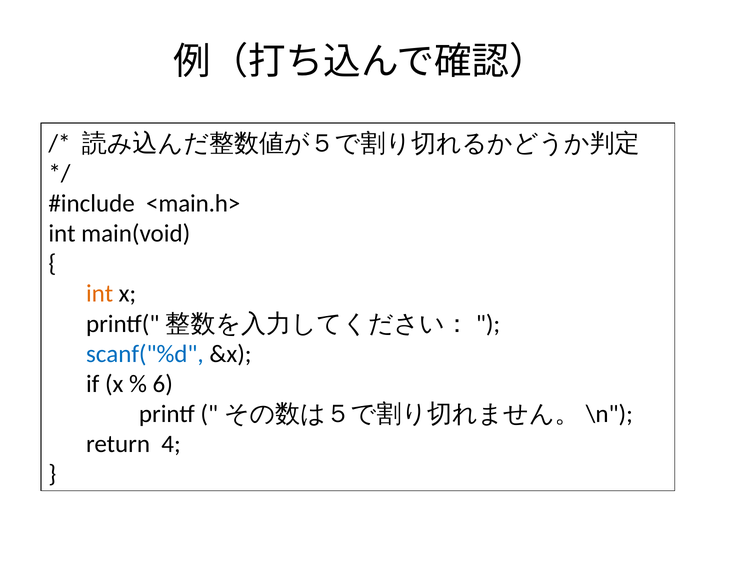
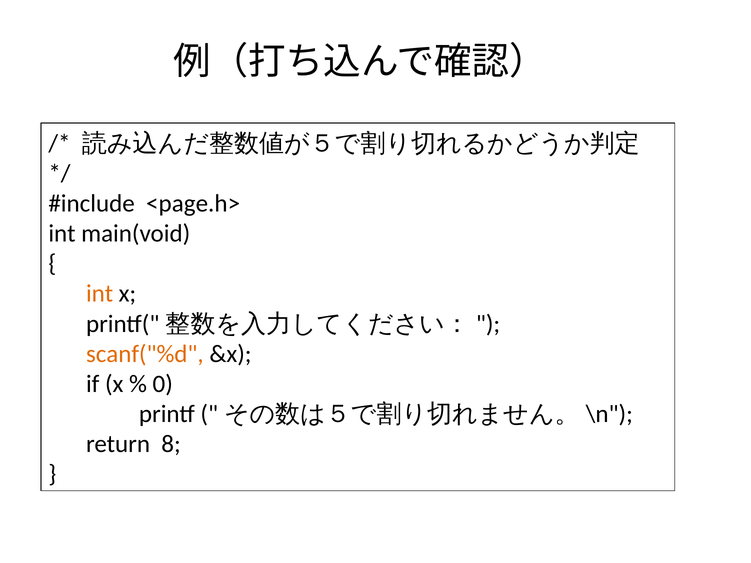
<main.h>: <main.h> -> <page.h>
scanf("%d colour: blue -> orange
6: 6 -> 0
4: 4 -> 8
